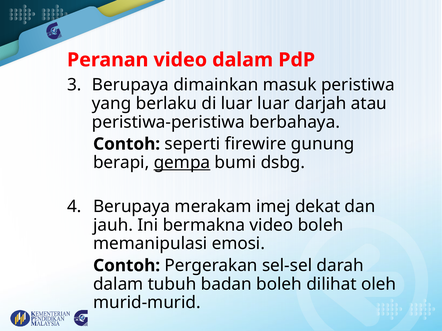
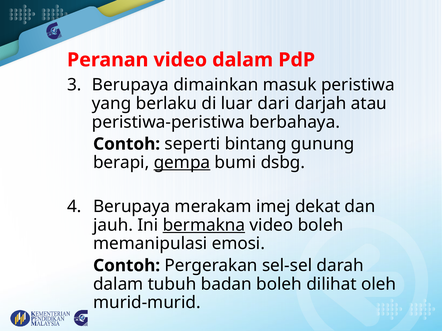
luar luar: luar -> dari
firewire: firewire -> bintang
bermakna underline: none -> present
